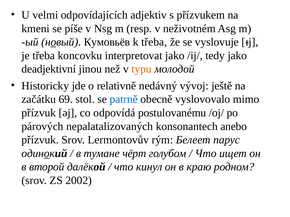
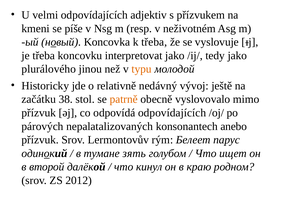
Кумовьёв: Кумовьёв -> Koncovka
deadjektivní: deadjektivní -> plurálového
69: 69 -> 38
patrně colour: blue -> orange
odpovídá postulovanému: postulovanému -> odpovídajících
чёрт: чёрт -> зять
2002: 2002 -> 2012
